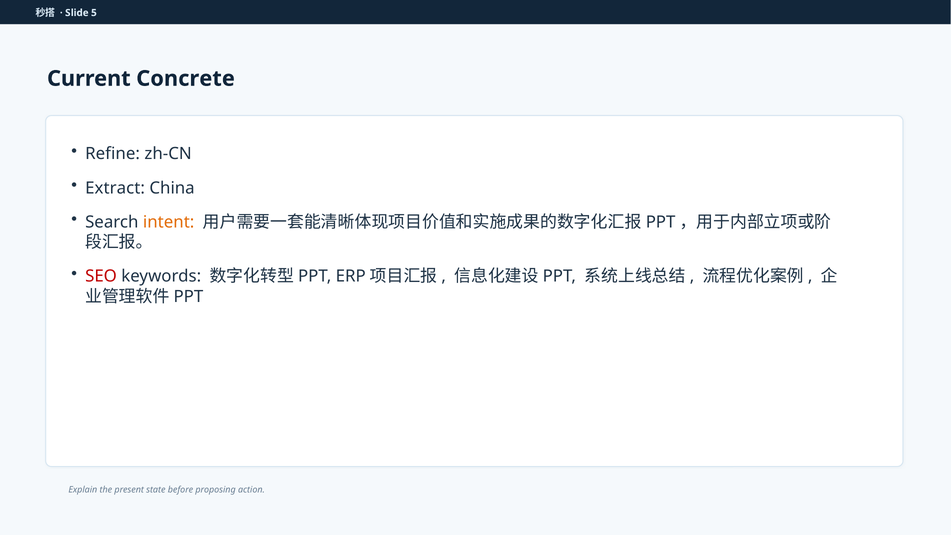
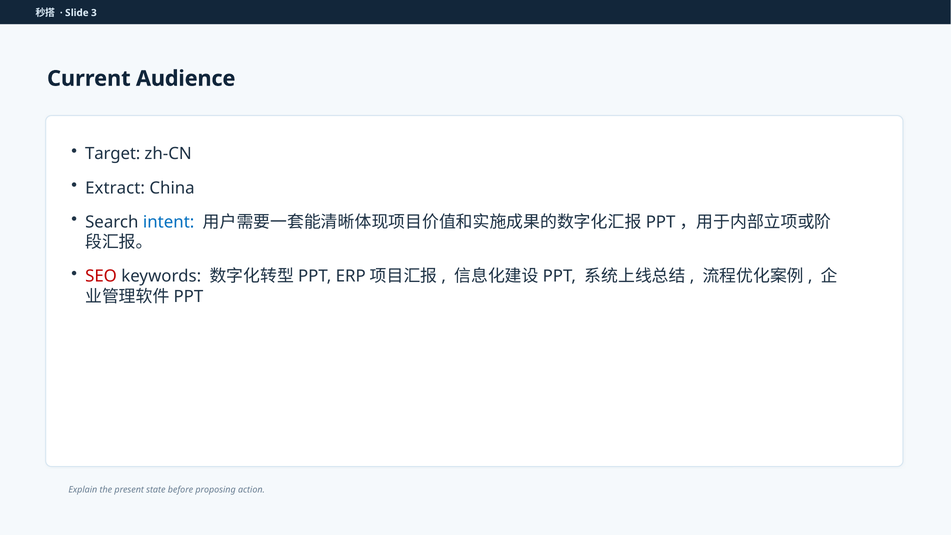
5: 5 -> 3
Concrete: Concrete -> Audience
Refine: Refine -> Target
intent colour: orange -> blue
